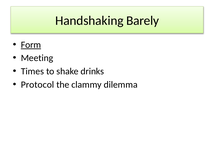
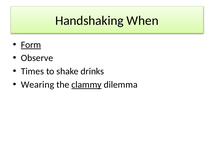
Barely: Barely -> When
Meeting: Meeting -> Observe
Protocol: Protocol -> Wearing
clammy underline: none -> present
